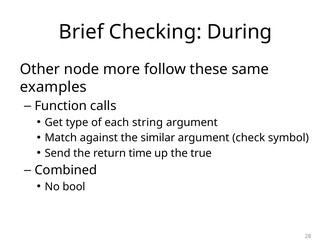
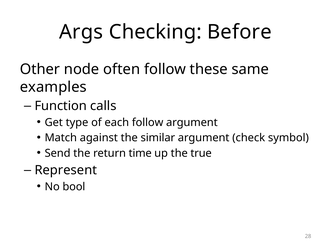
Brief: Brief -> Args
During: During -> Before
more: more -> often
each string: string -> follow
Combined: Combined -> Represent
